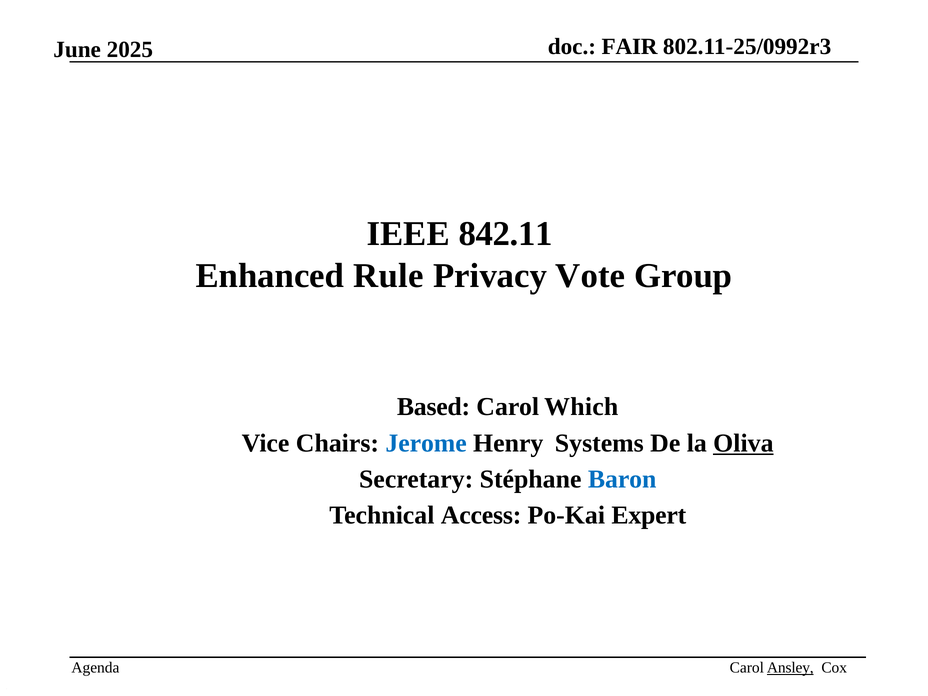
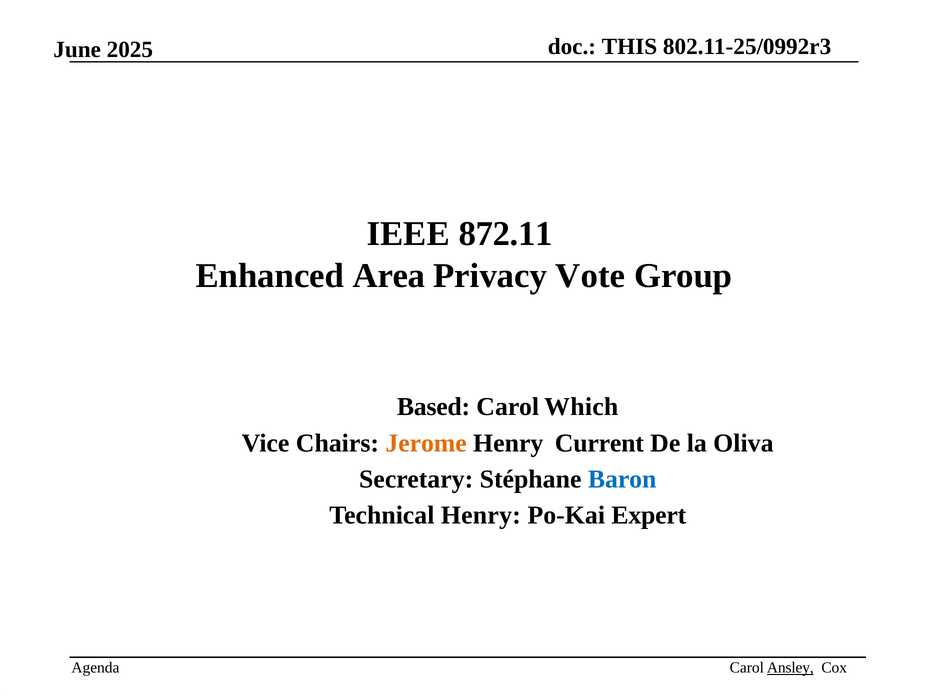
FAIR: FAIR -> THIS
842.11: 842.11 -> 872.11
Rule: Rule -> Area
Jerome colour: blue -> orange
Systems: Systems -> Current
Oliva underline: present -> none
Technical Access: Access -> Henry
